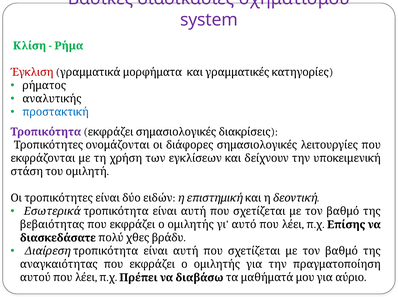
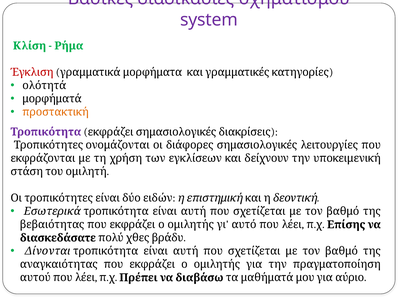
ρήματος: ρήματος -> ολότητά
αναλυτικής: αναλυτικής -> μορφήματά
προστακτική colour: blue -> orange
Διαίρεση: Διαίρεση -> Δίνονται
